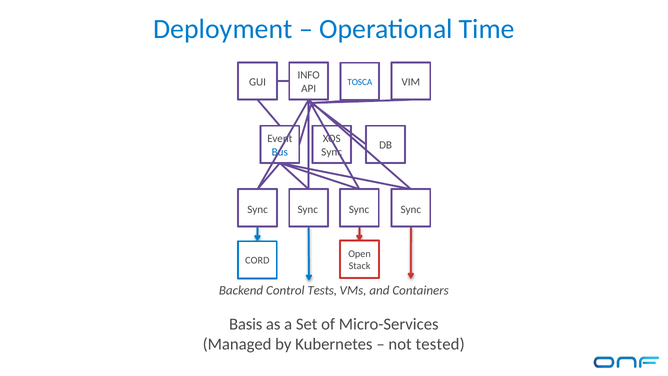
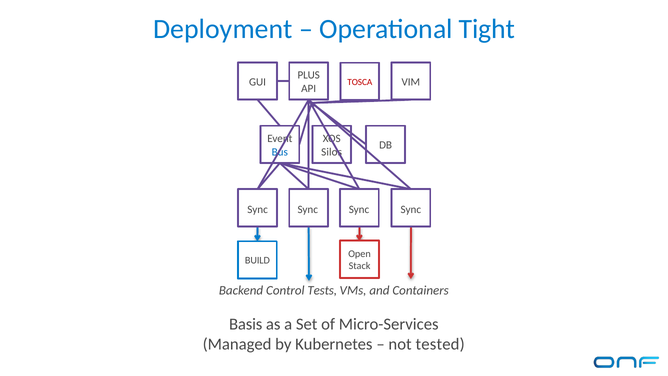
Time: Time -> Tight
INFO: INFO -> PLUS
TOSCA colour: blue -> red
Sync at (332, 152): Sync -> Silos
CORD: CORD -> BUILD
